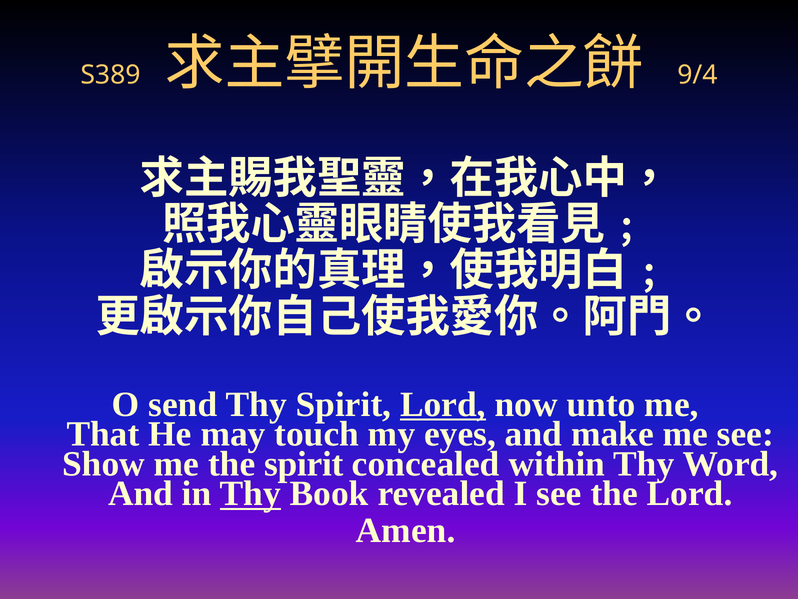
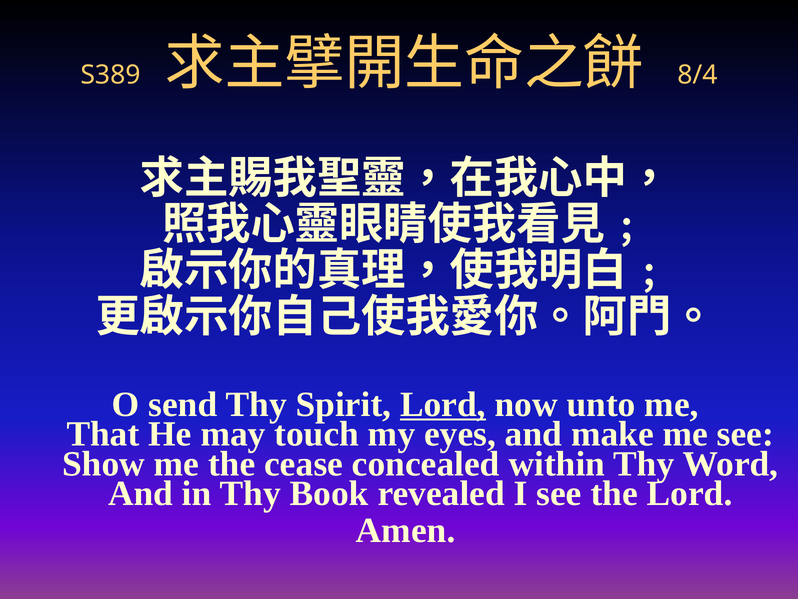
9/4: 9/4 -> 8/4
the spirit: spirit -> cease
Thy at (250, 493) underline: present -> none
